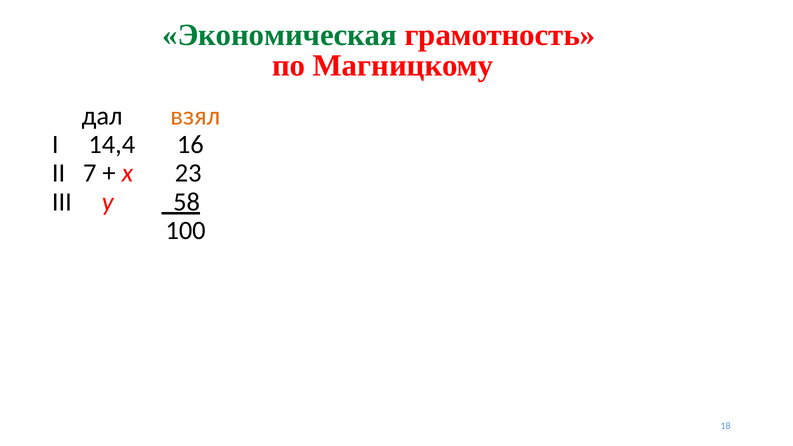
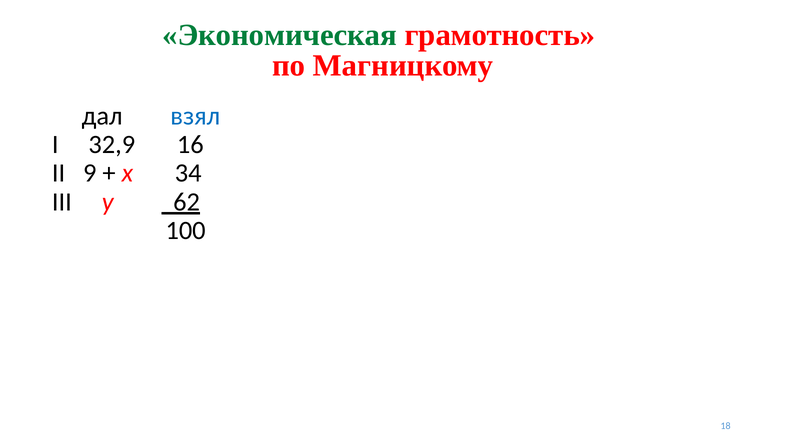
взял colour: orange -> blue
14,4: 14,4 -> 32,9
7: 7 -> 9
23: 23 -> 34
58: 58 -> 62
